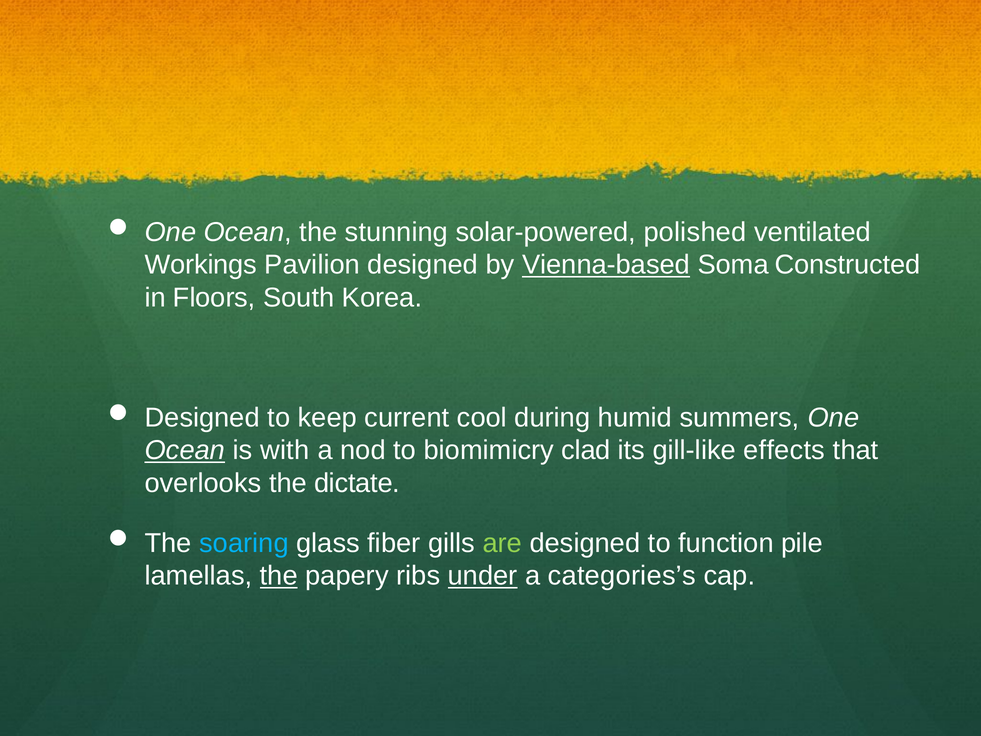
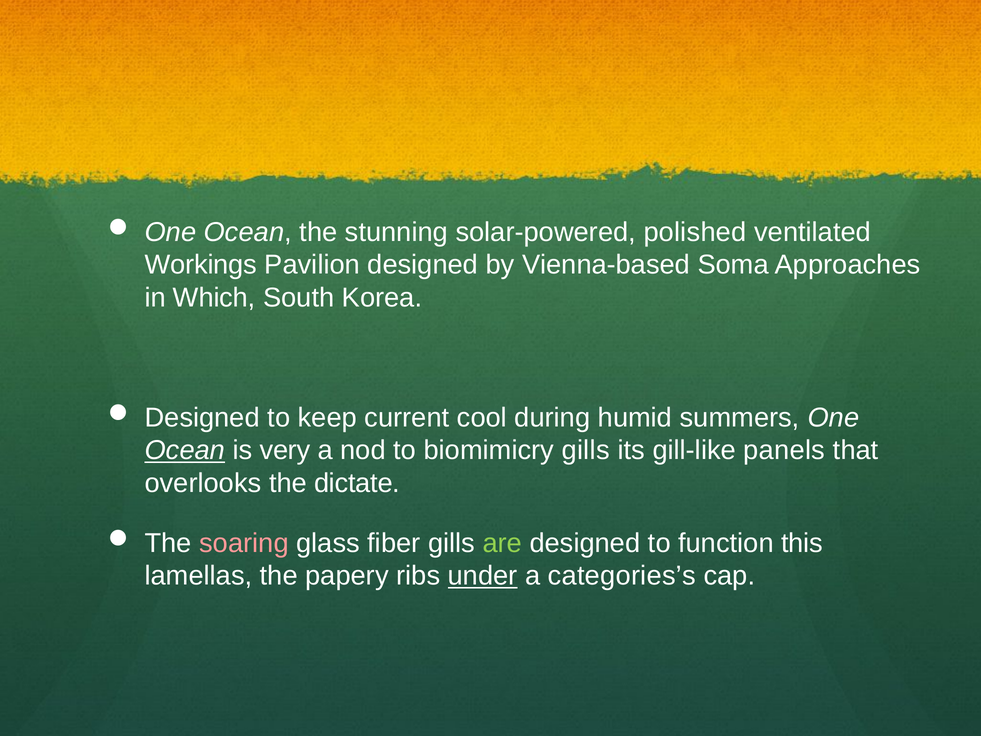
Vienna-based underline: present -> none
Constructed: Constructed -> Approaches
Floors: Floors -> Which
with: with -> very
biomimicry clad: clad -> gills
effects: effects -> panels
soaring colour: light blue -> pink
pile: pile -> this
the at (279, 576) underline: present -> none
